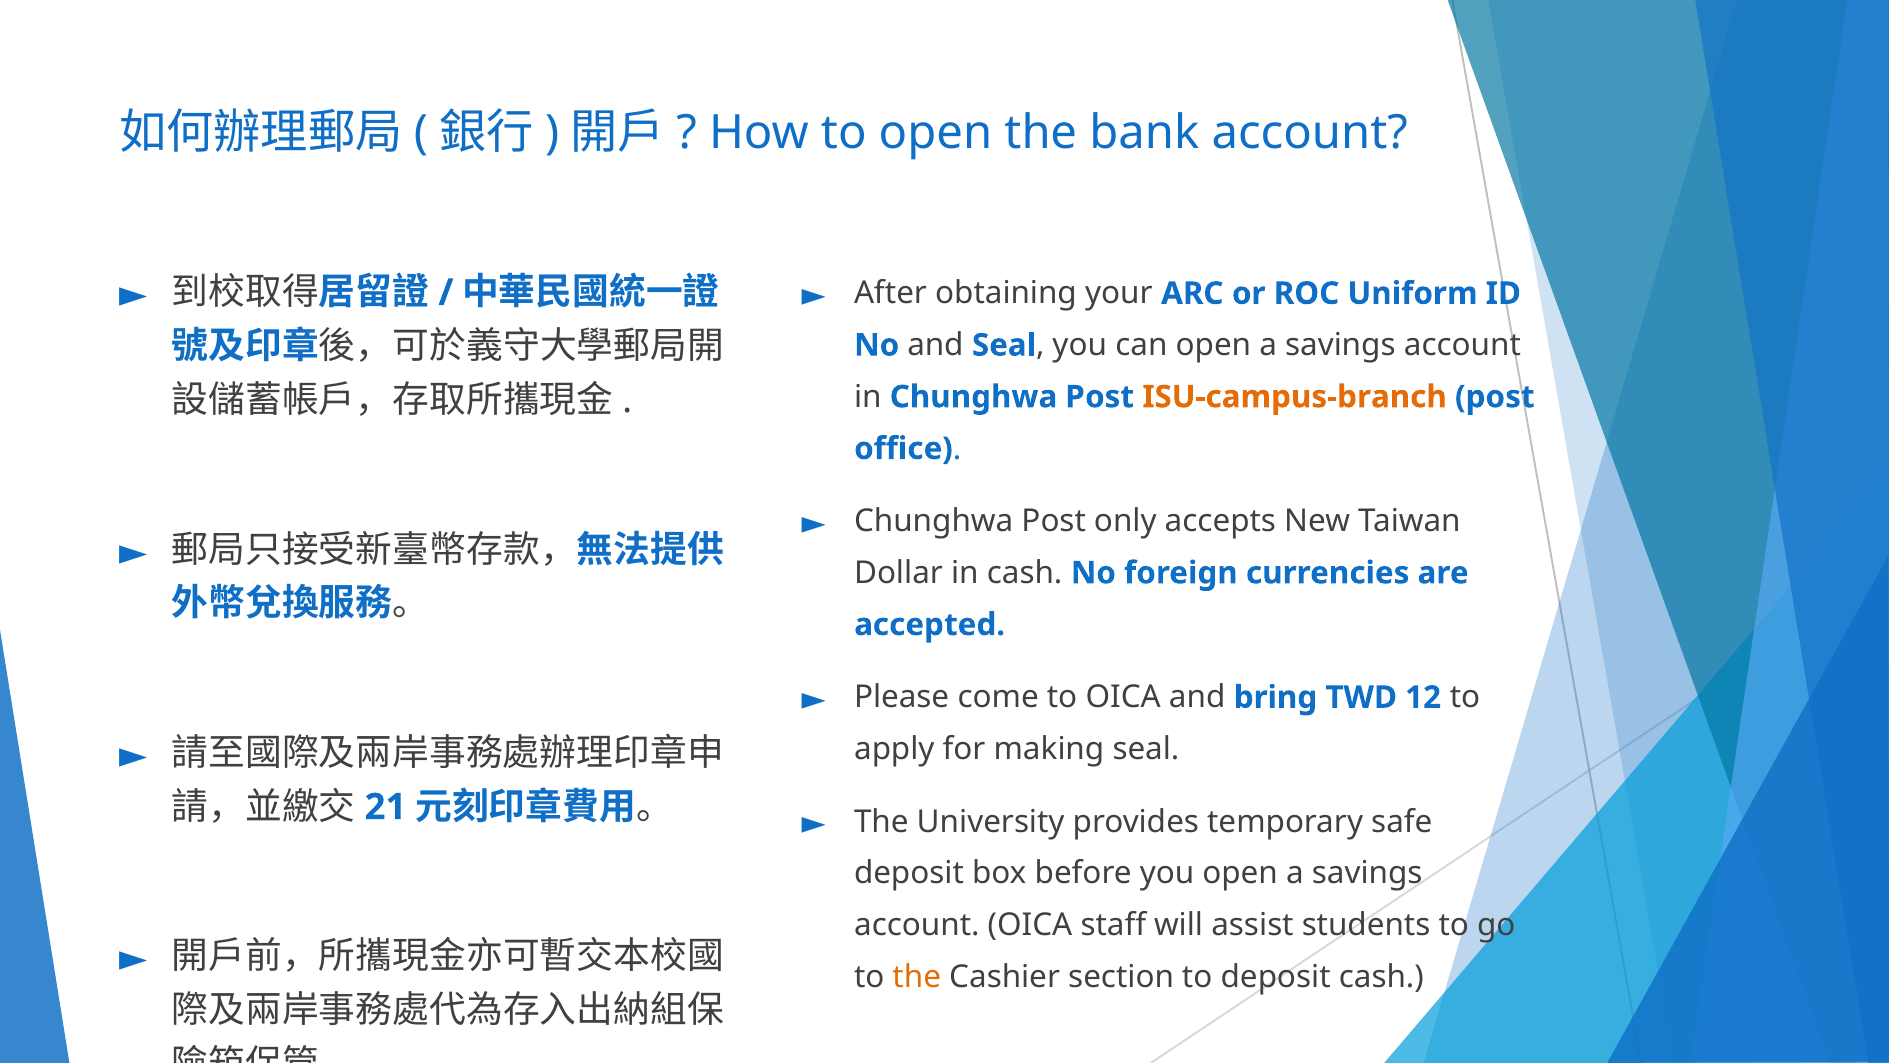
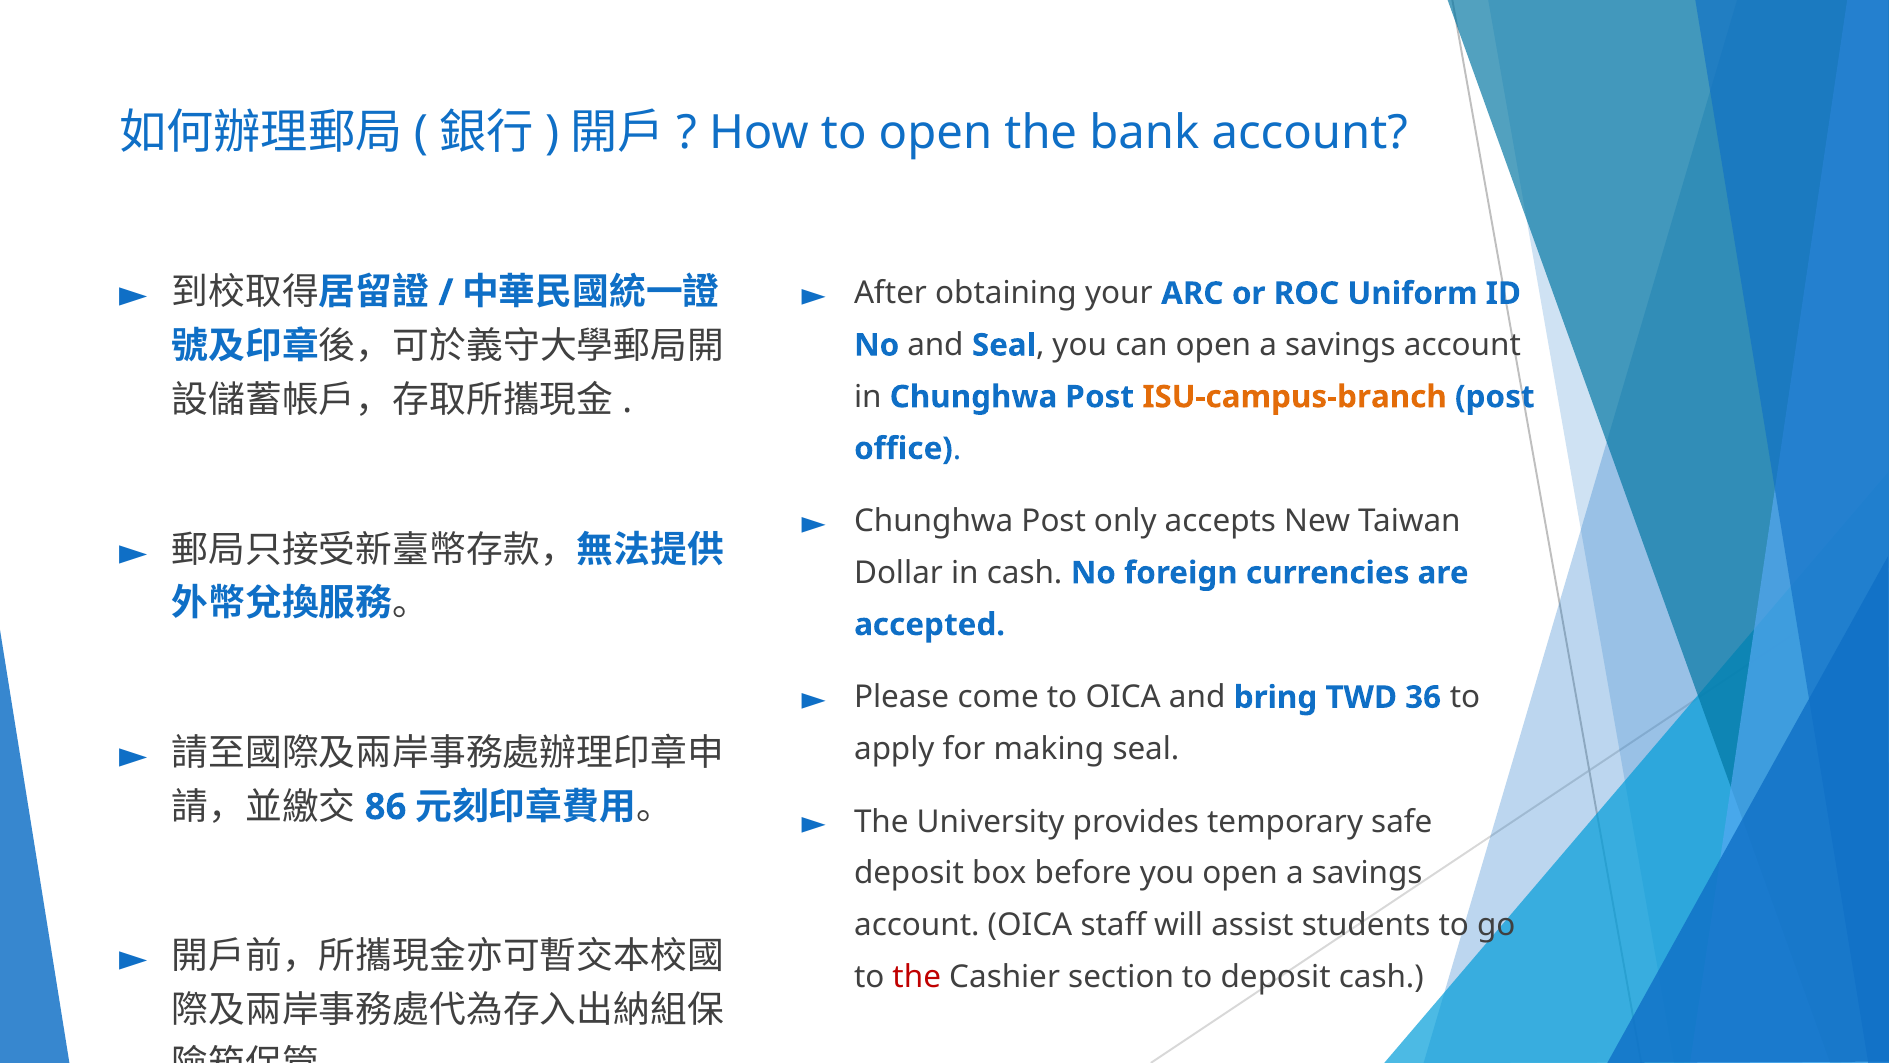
12: 12 -> 36
21: 21 -> 86
the at (917, 977) colour: orange -> red
